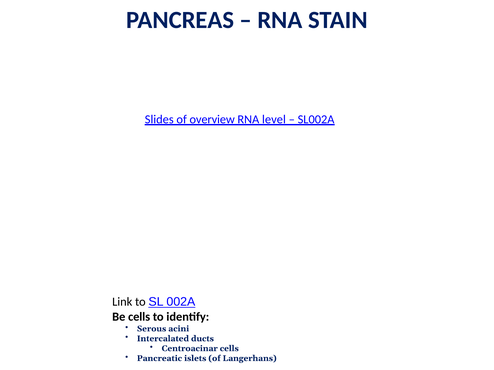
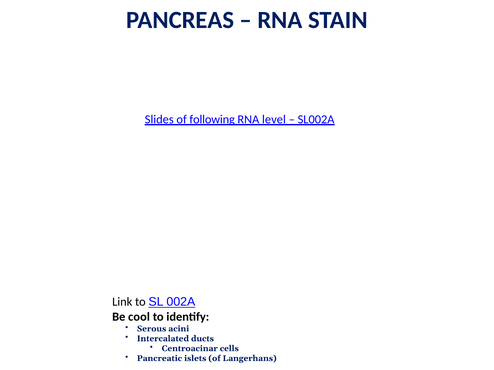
overview: overview -> following
Be cells: cells -> cool
